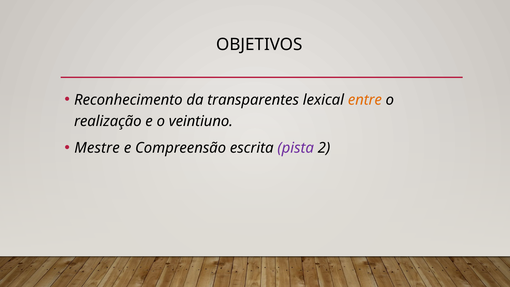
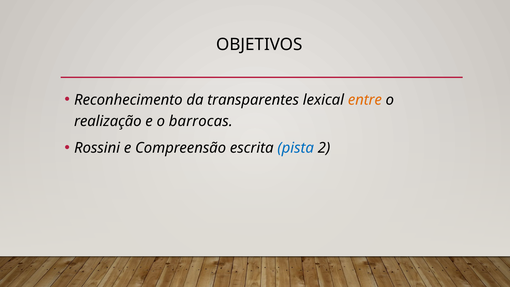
veintiuno: veintiuno -> barrocas
Mestre: Mestre -> Rossini
pista colour: purple -> blue
